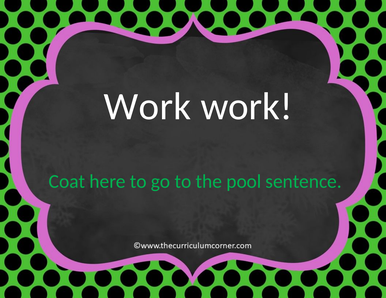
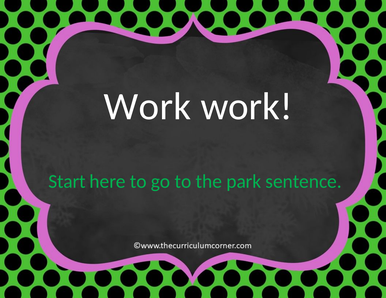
Coat: Coat -> Start
pool: pool -> park
